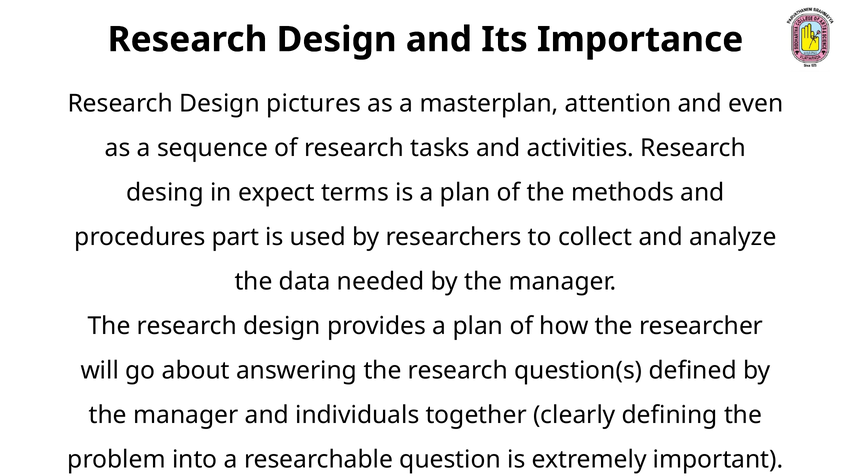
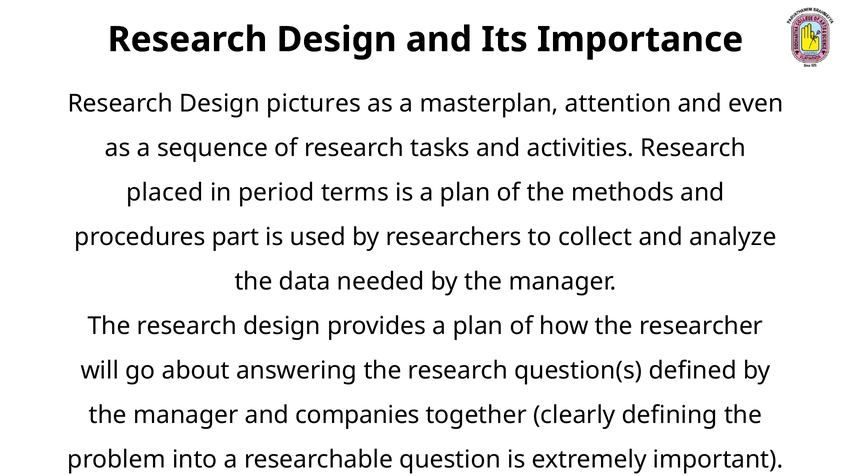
desing: desing -> placed
expect: expect -> period
individuals: individuals -> companies
